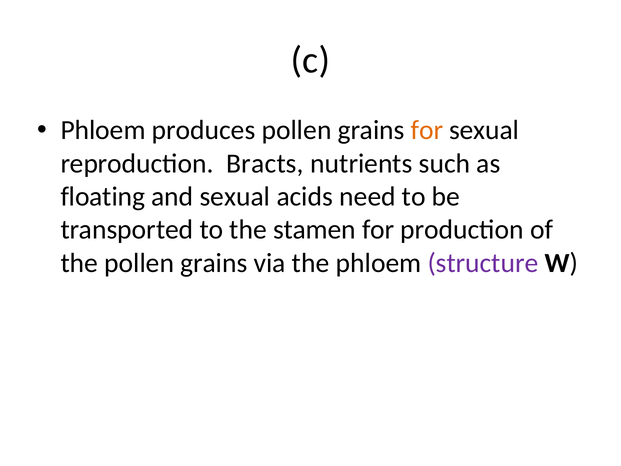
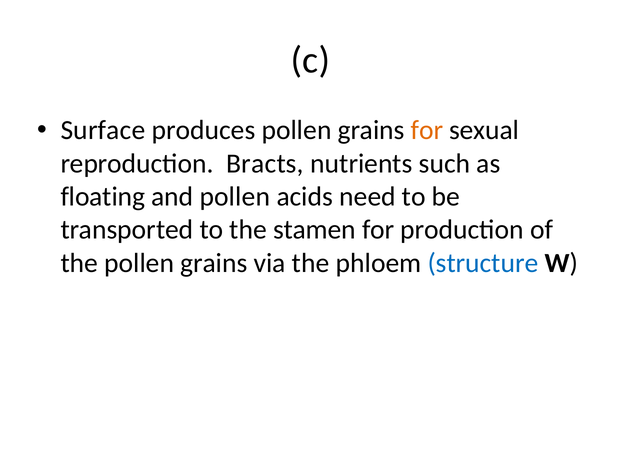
Phloem at (103, 130): Phloem -> Surface
and sexual: sexual -> pollen
structure colour: purple -> blue
